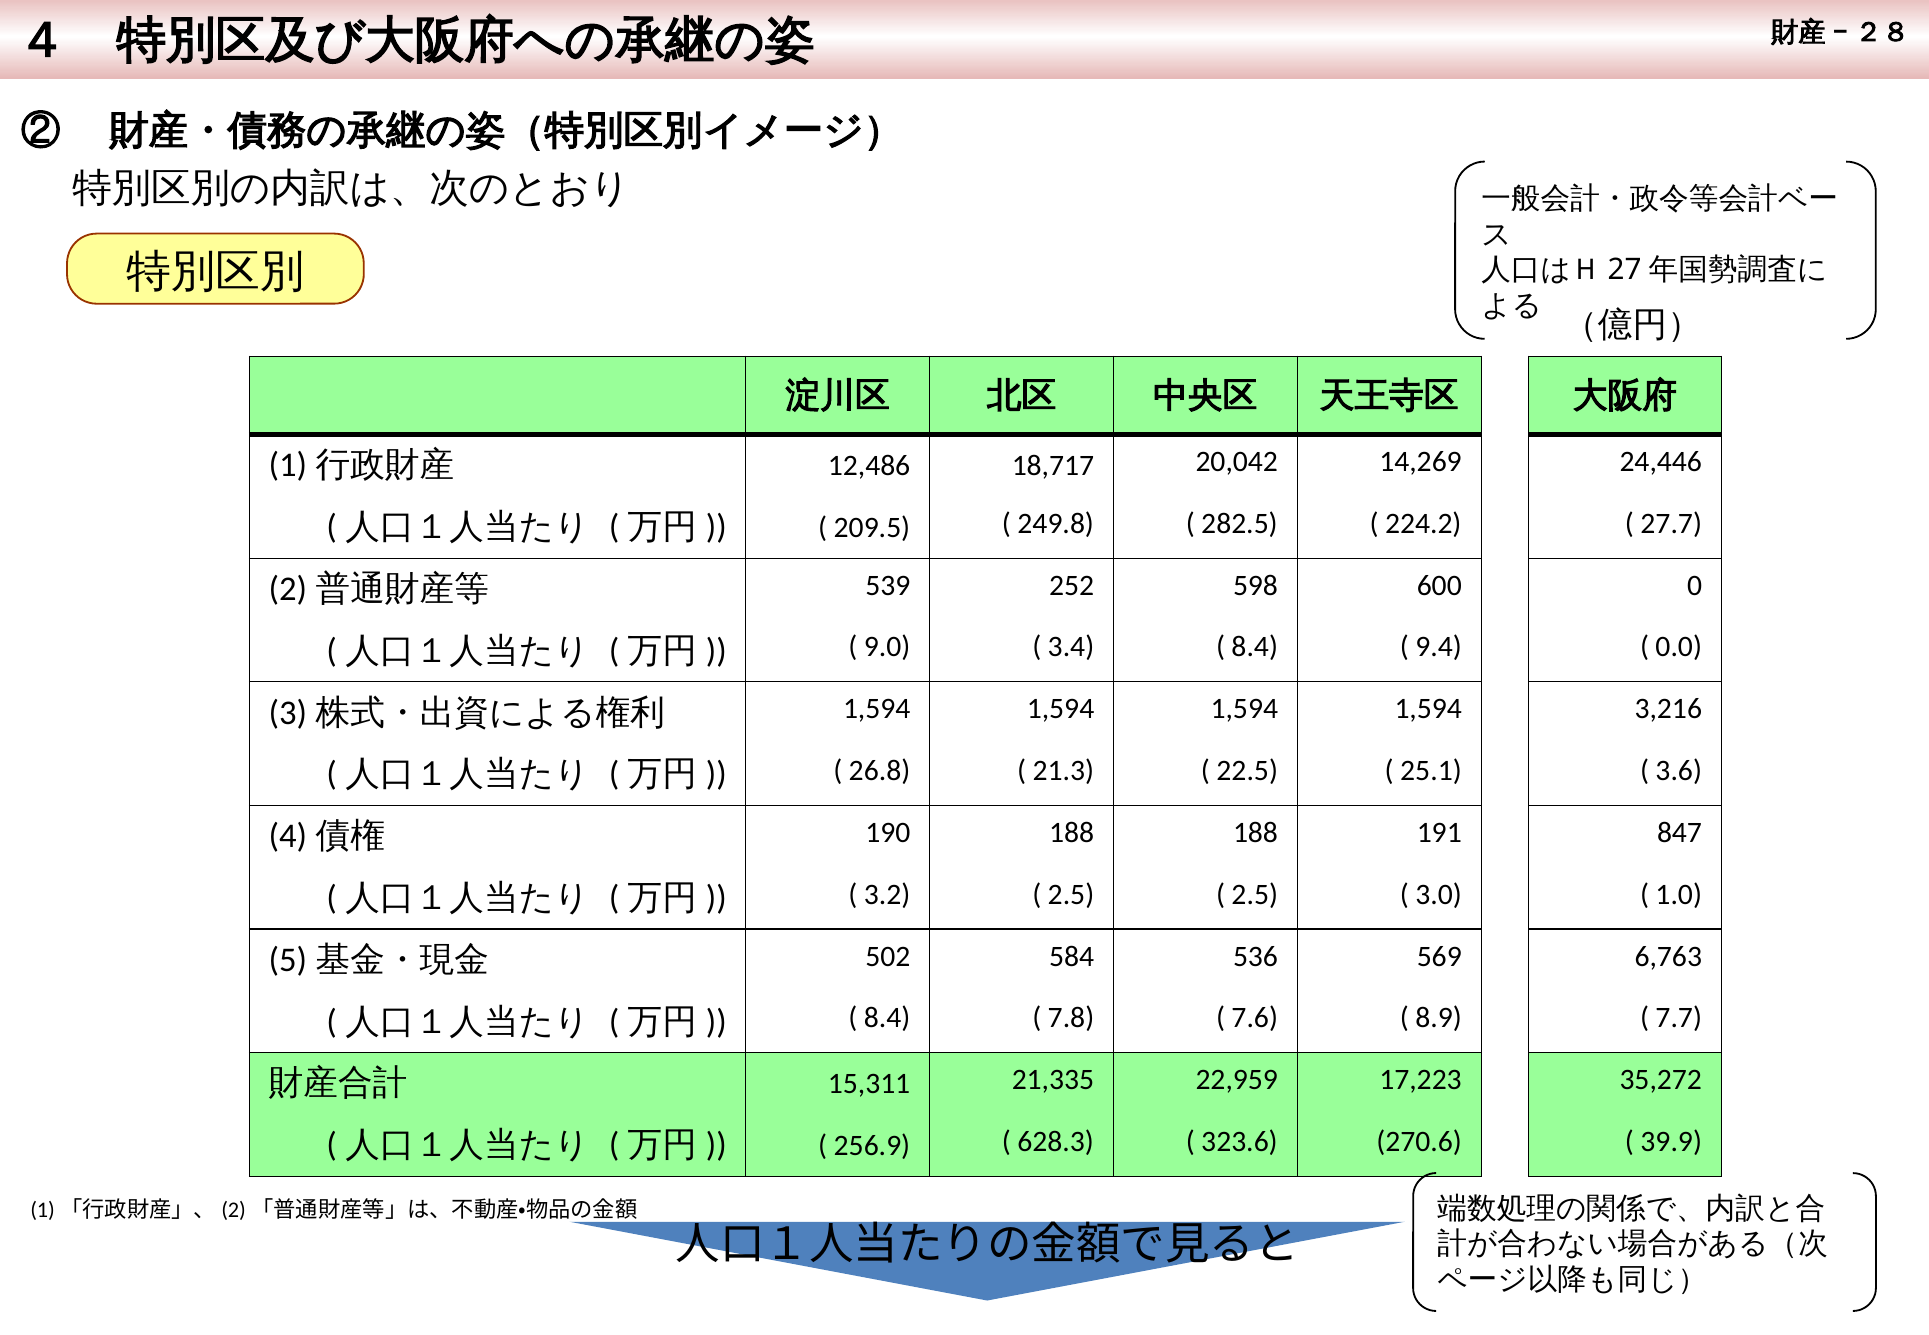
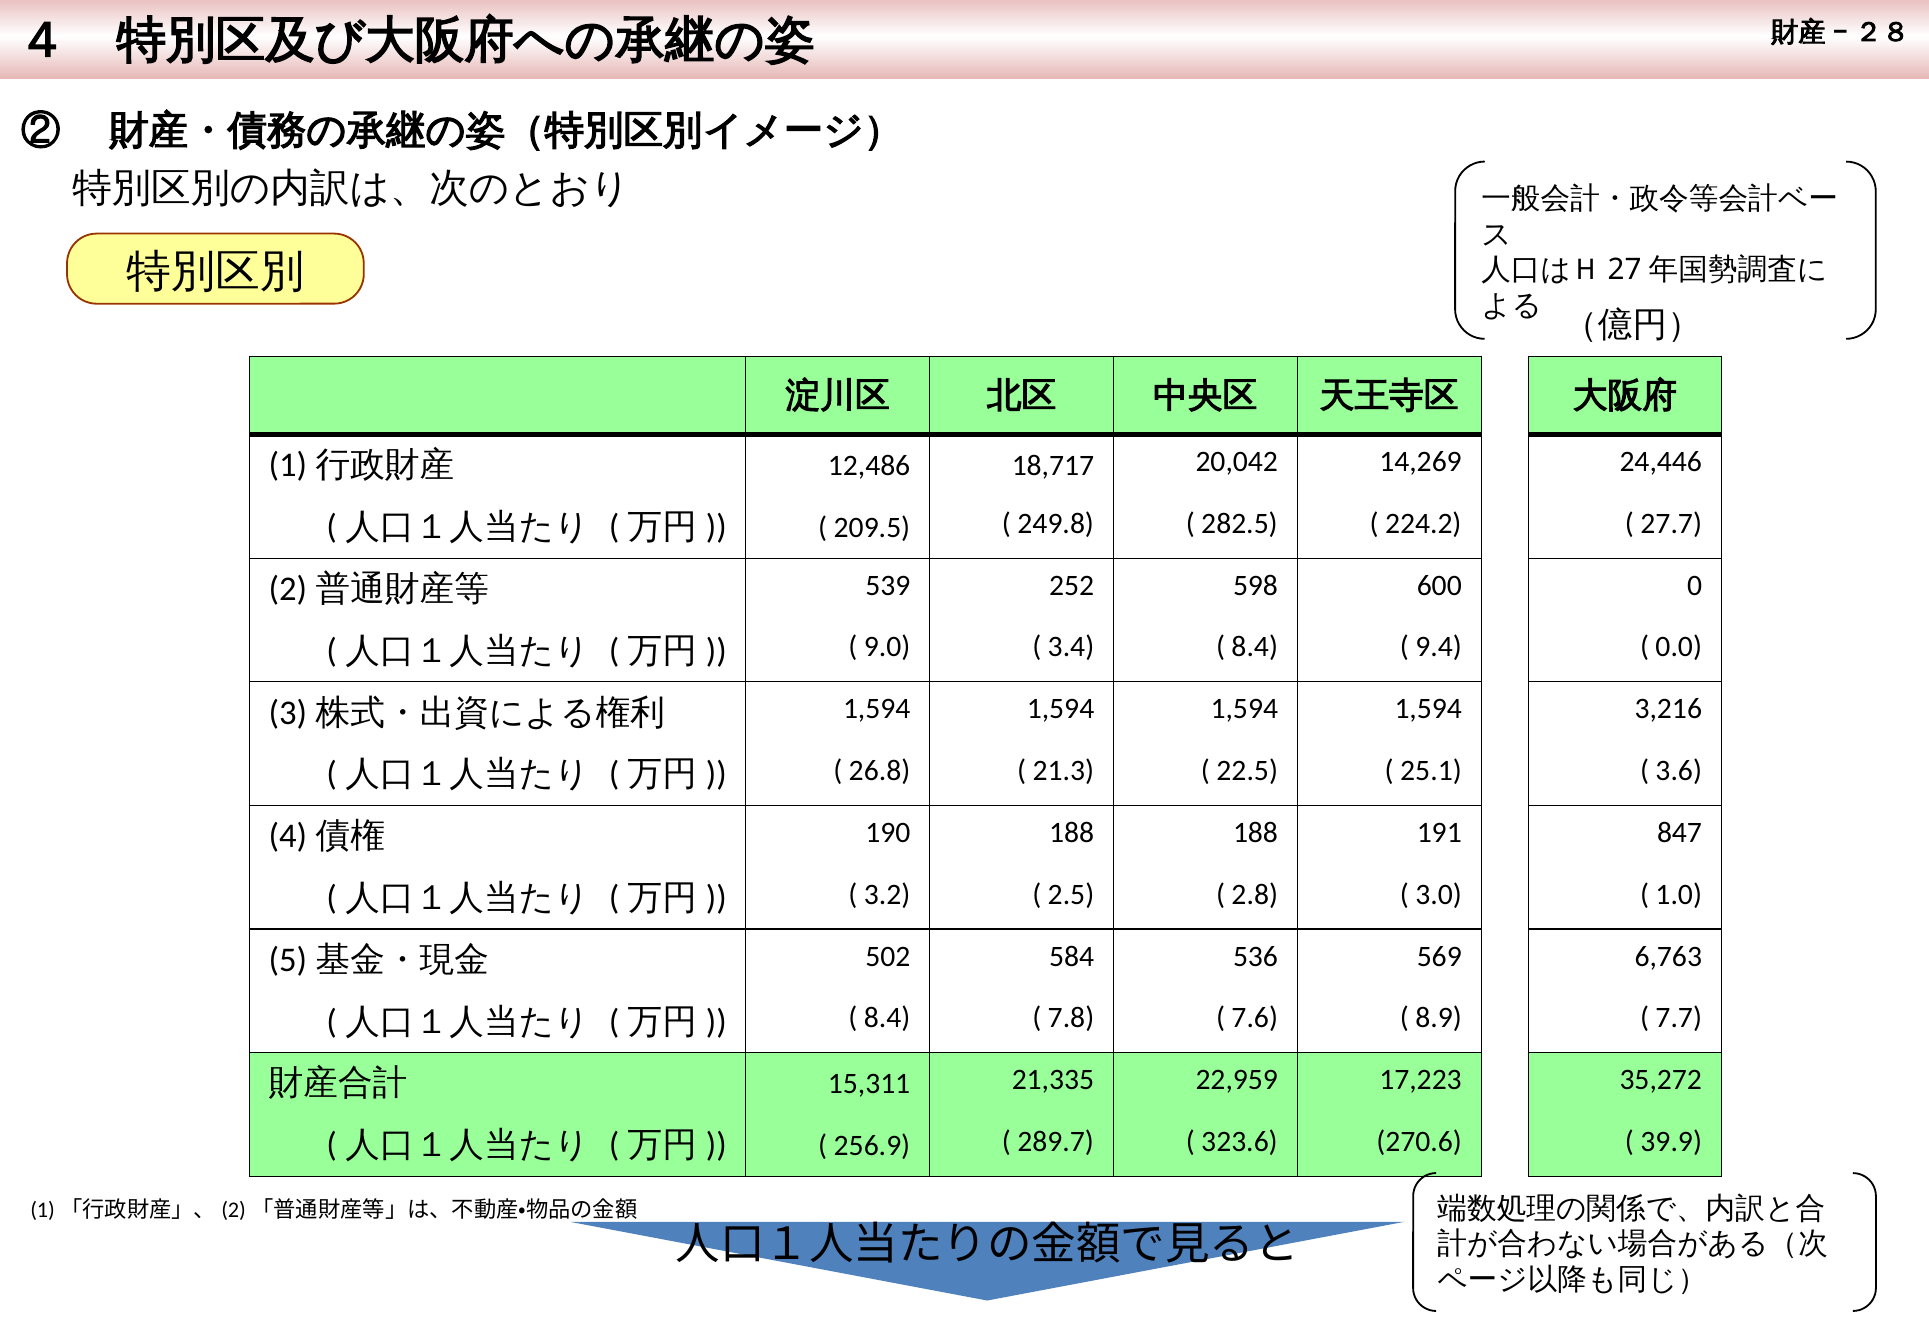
2.5 at (1255, 895): 2.5 -> 2.8
628.3: 628.3 -> 289.7
